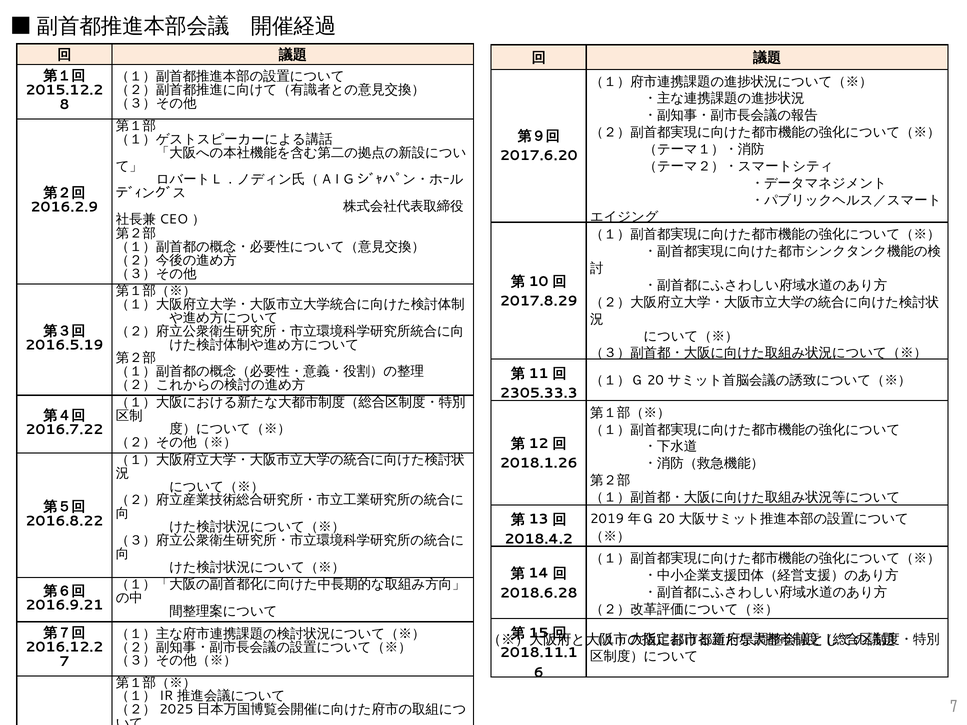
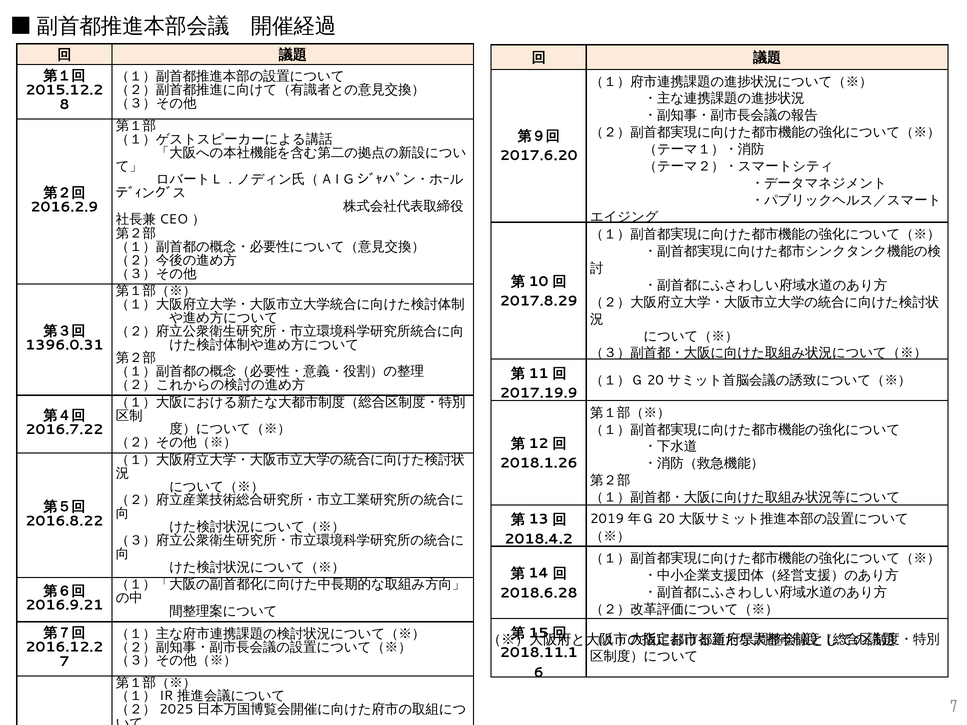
2016.5.19: 2016.5.19 -> 1396.0.31
2305.33.3: 2305.33.3 -> 2017.19.9
